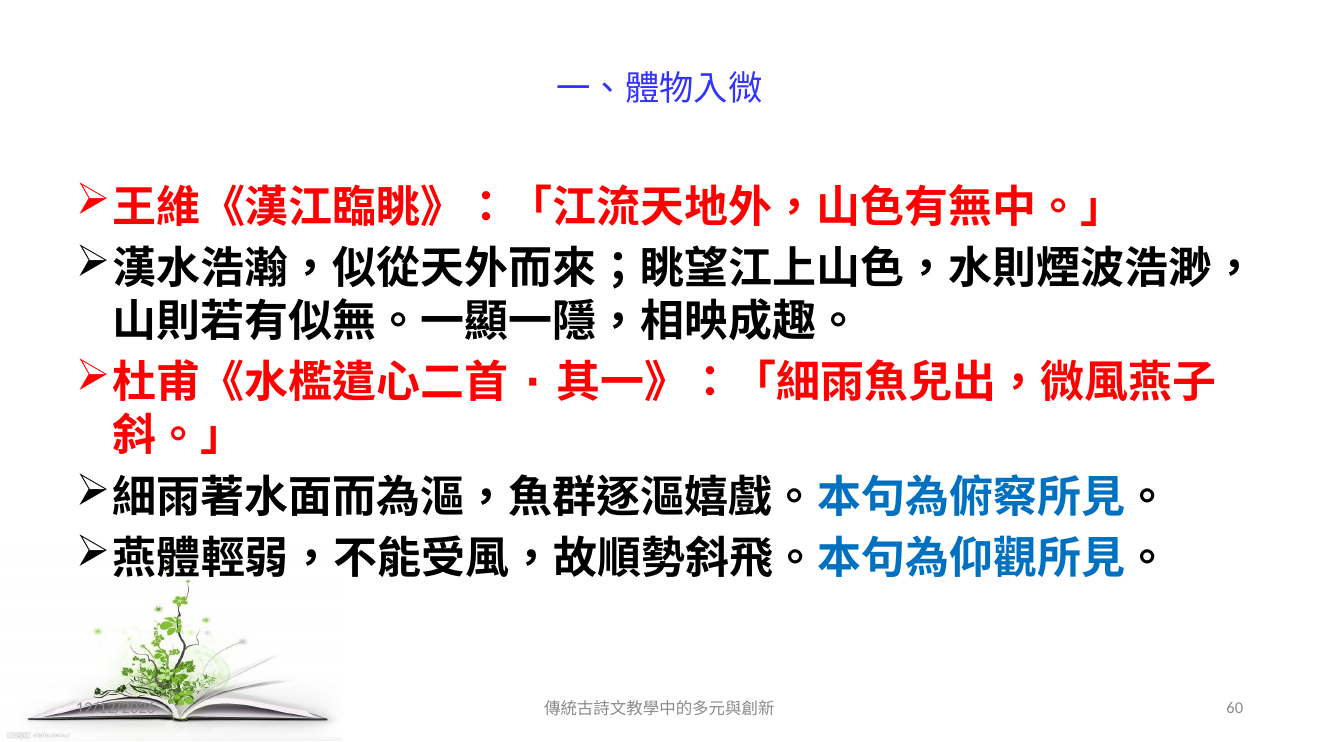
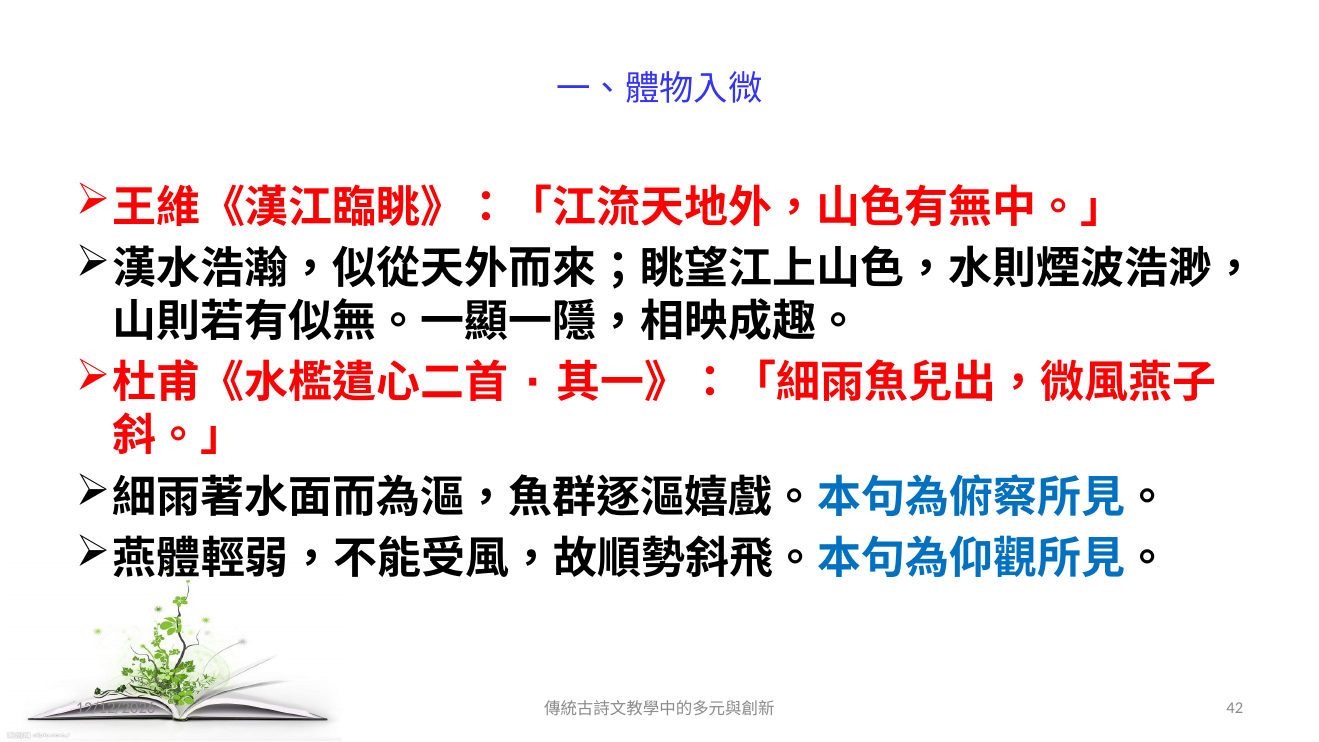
60: 60 -> 42
